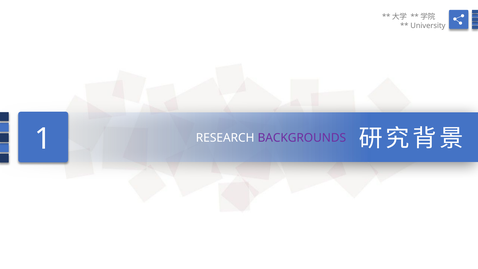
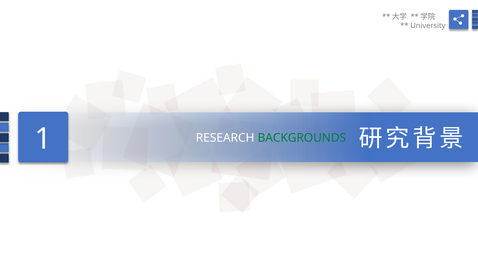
BACKGROUNDS colour: purple -> green
